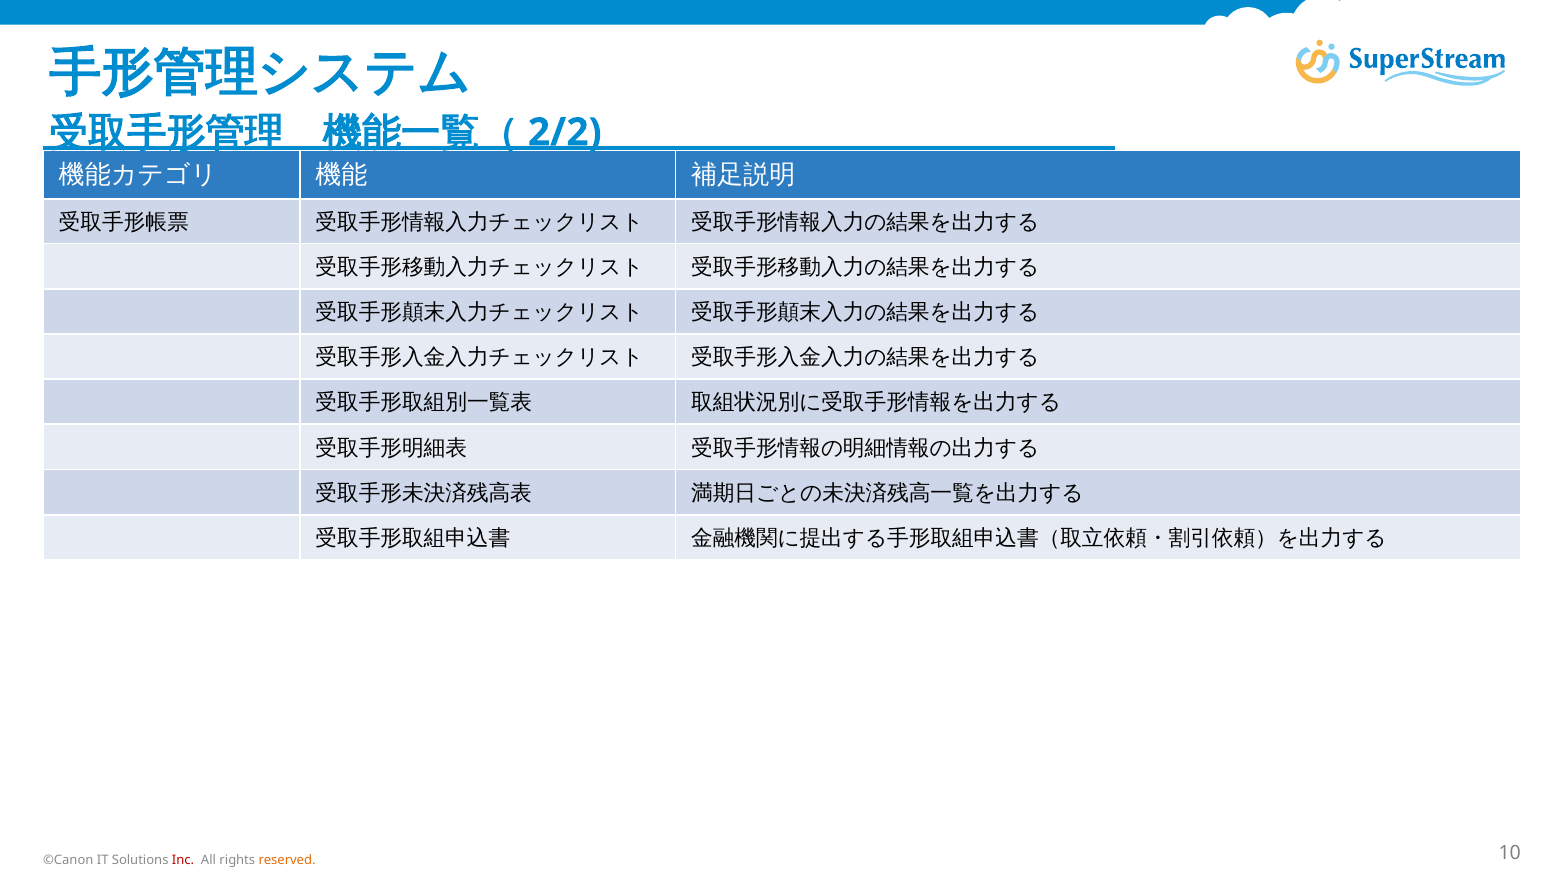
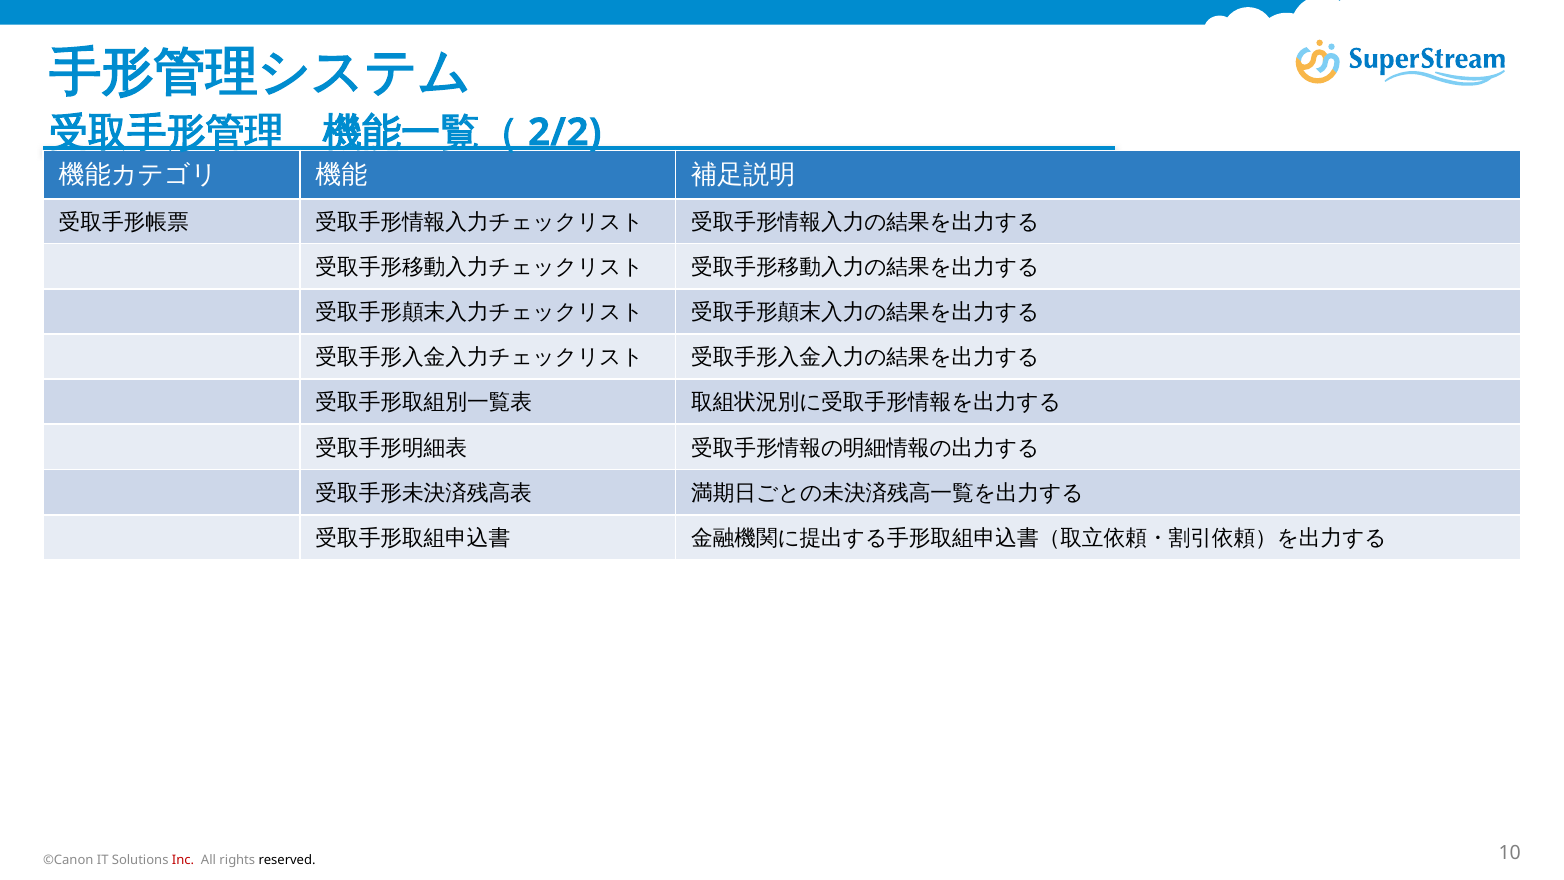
reserved colour: orange -> black
